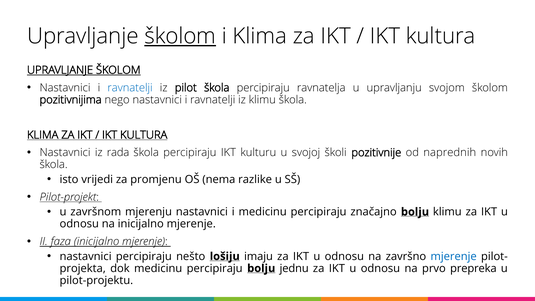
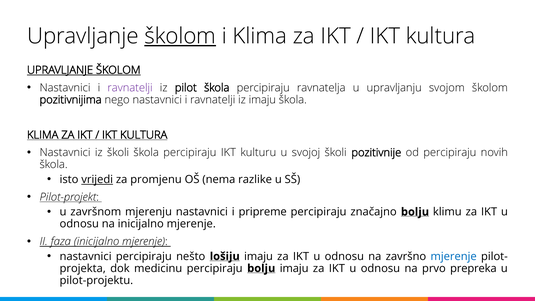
ravnatelji at (130, 88) colour: blue -> purple
iz klimu: klimu -> imaju
iz rada: rada -> školi
od naprednih: naprednih -> percipiraju
vrijedi underline: none -> present
i medicinu: medicinu -> pripreme
bolju jednu: jednu -> imaju
